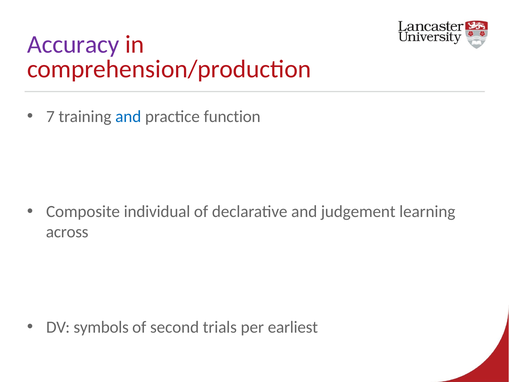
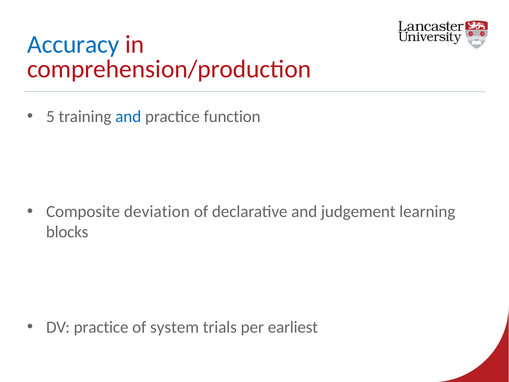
Accuracy colour: purple -> blue
7: 7 -> 5
individual: individual -> deviation
across: across -> blocks
DV symbols: symbols -> practice
second: second -> system
